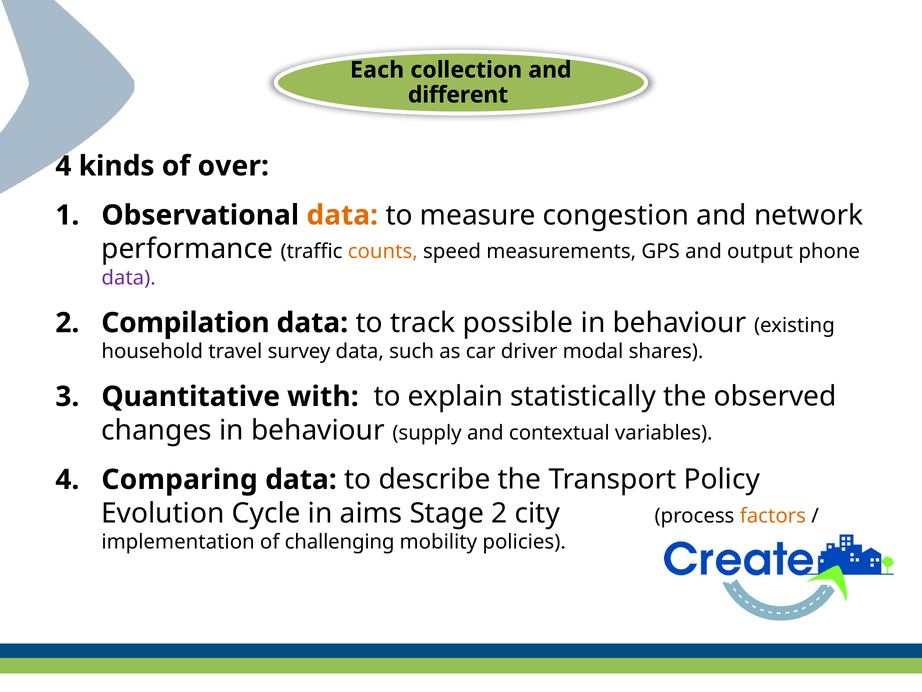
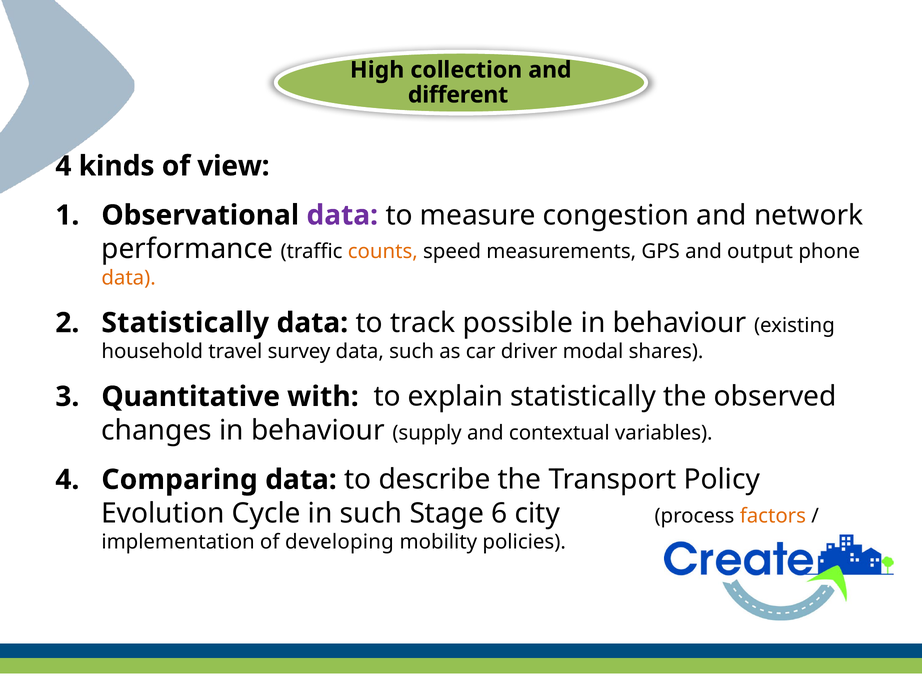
Each: Each -> High
over: over -> view
data at (342, 215) colour: orange -> purple
data at (129, 278) colour: purple -> orange
Compilation at (186, 323): Compilation -> Statistically
in aims: aims -> such
Stage 2: 2 -> 6
challenging: challenging -> developing
